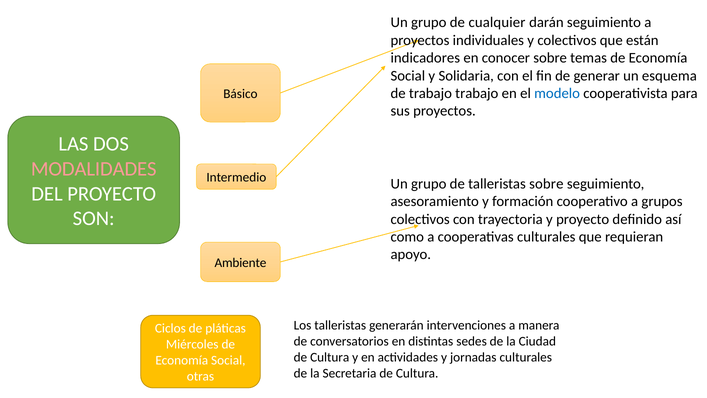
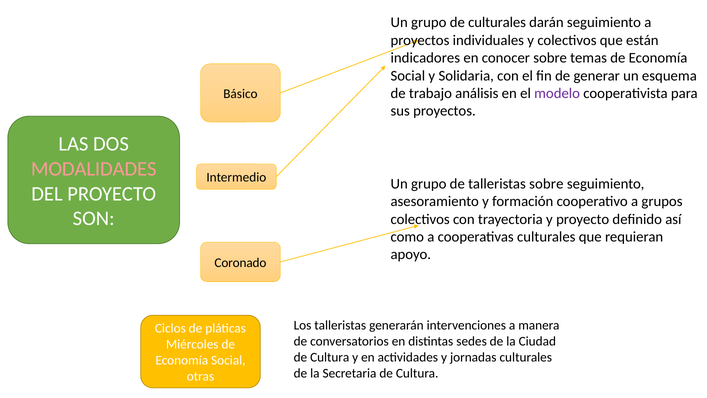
de cualquier: cualquier -> culturales
trabajo trabajo: trabajo -> análisis
modelo colour: blue -> purple
Ambiente: Ambiente -> Coronado
